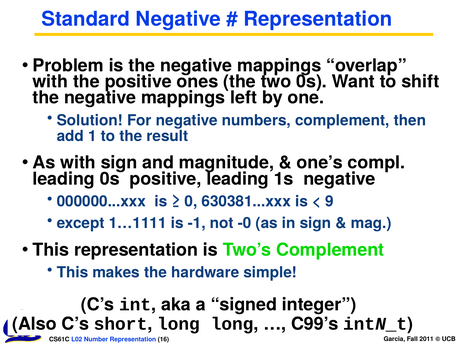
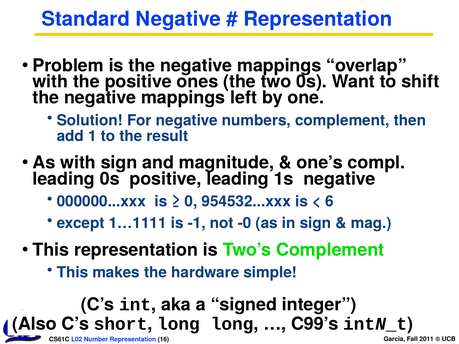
630381...xxx: 630381...xxx -> 954532...xxx
9: 9 -> 6
